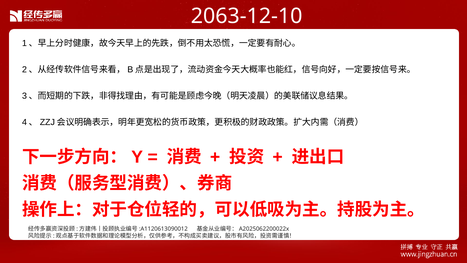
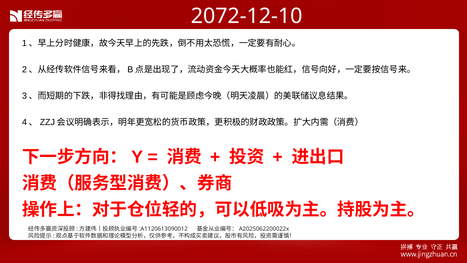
2063-12-10: 2063-12-10 -> 2072-12-10
